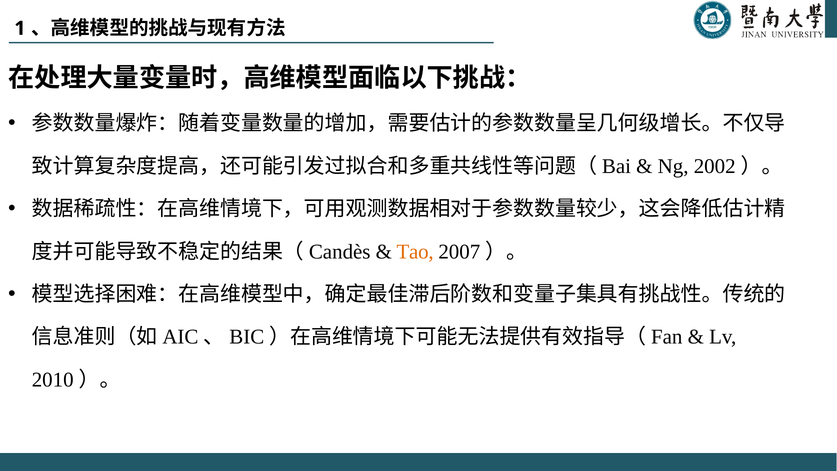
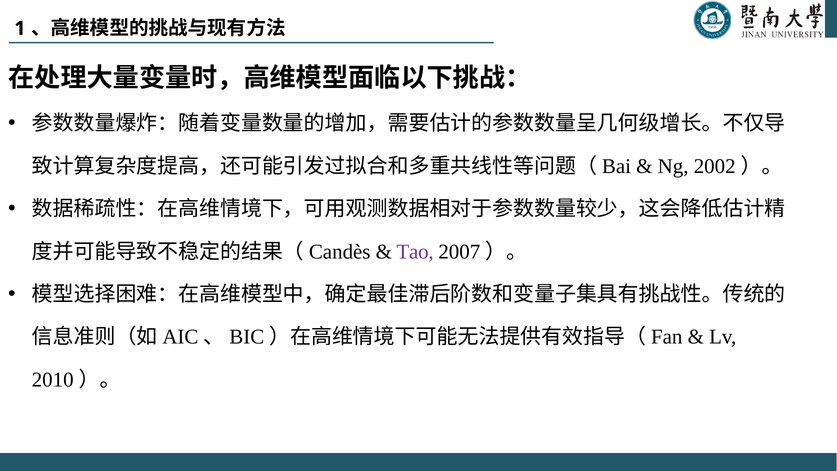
Tao colour: orange -> purple
